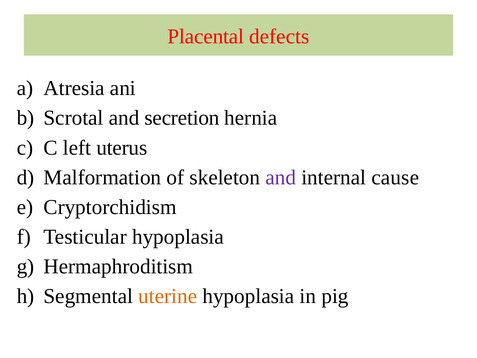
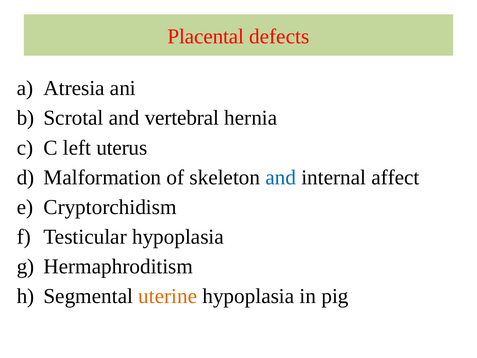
secretion: secretion -> vertebral
and at (281, 177) colour: purple -> blue
cause: cause -> affect
